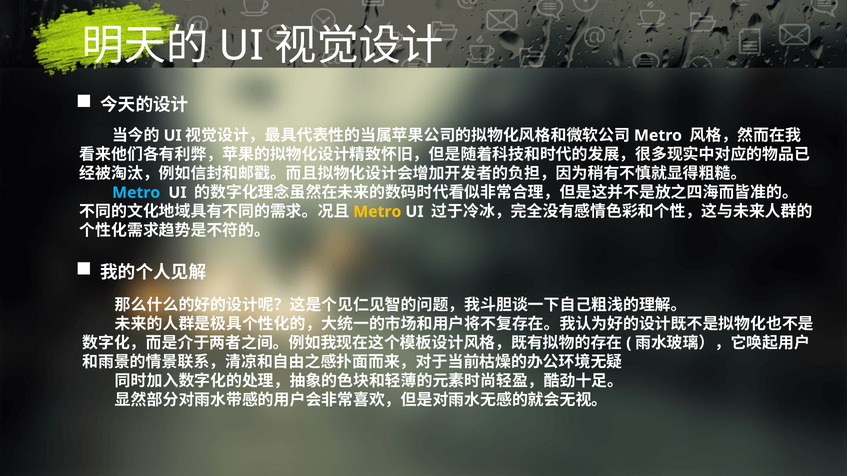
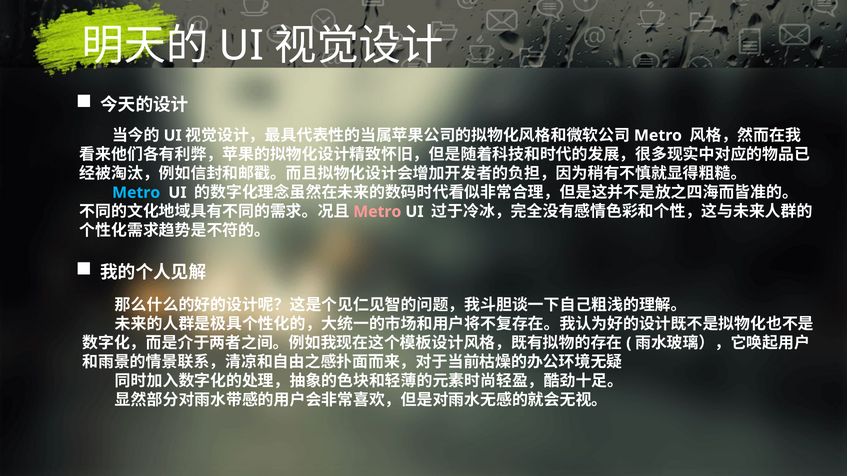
Metro at (377, 212) colour: yellow -> pink
